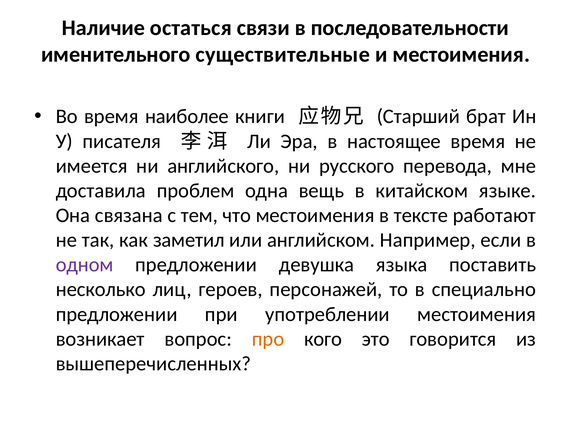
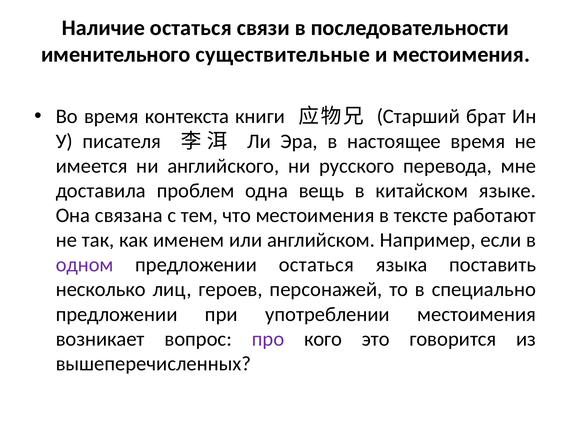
наиболее: наиболее -> контекста
заметил: заметил -> именем
предложении девушка: девушка -> остаться
про colour: orange -> purple
